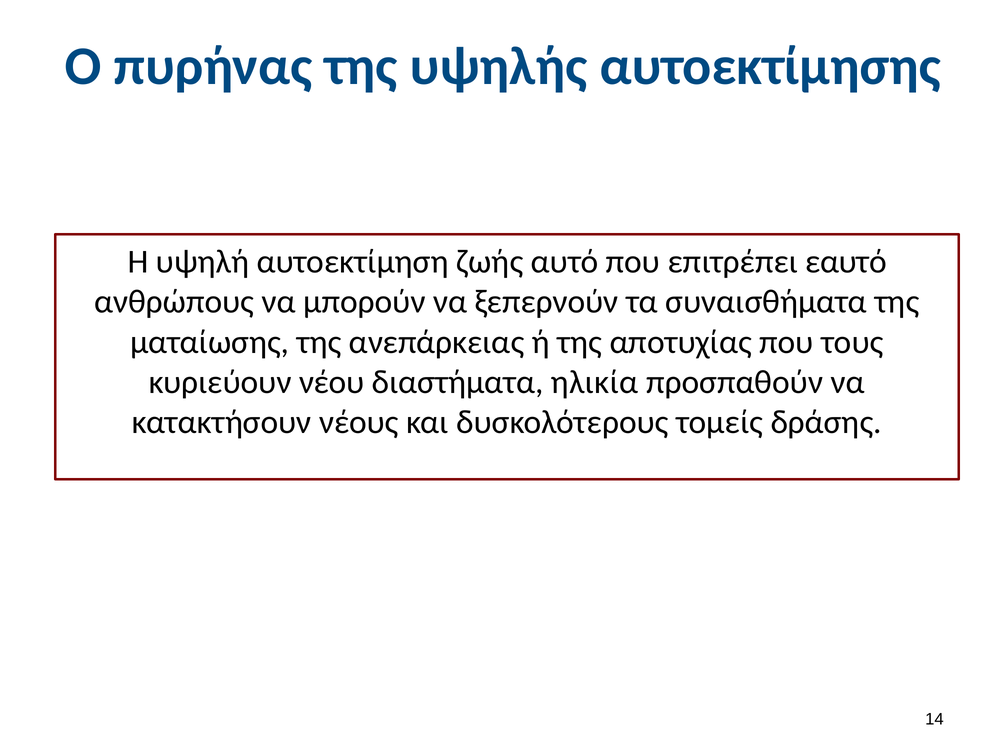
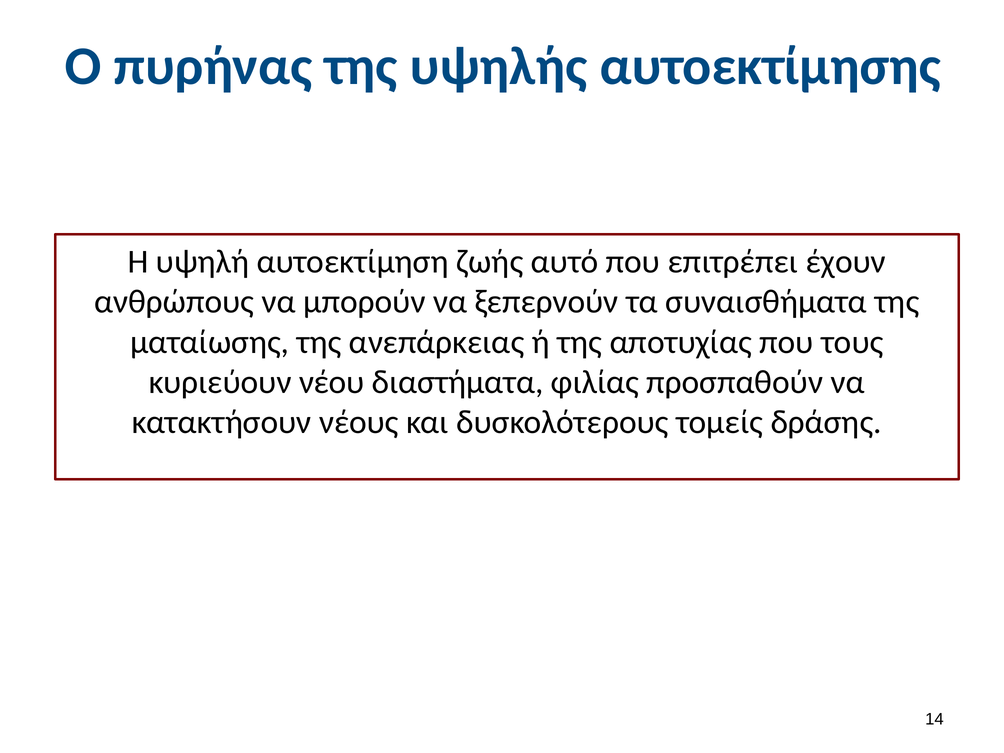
εαυτό: εαυτό -> έχουν
ηλικία: ηλικία -> φιλίας
